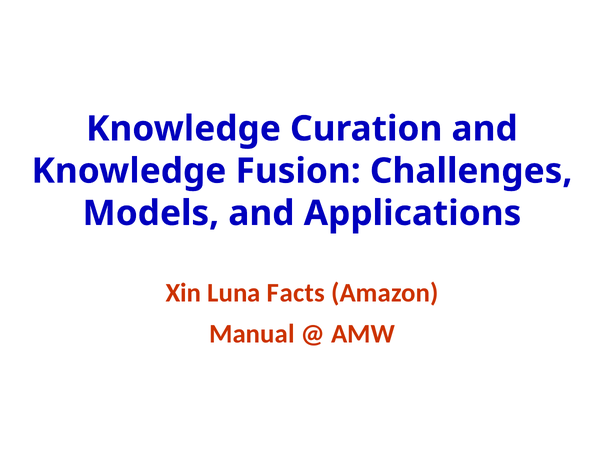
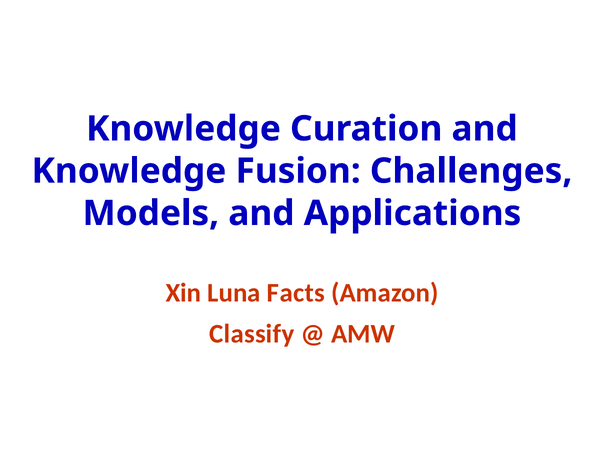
Manual: Manual -> Classify
